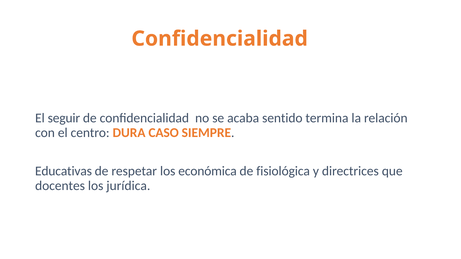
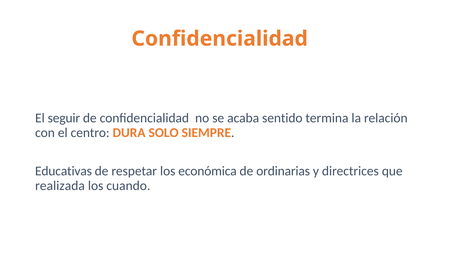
CASO: CASO -> SOLO
fisiológica: fisiológica -> ordinarias
docentes: docentes -> realizada
jurídica: jurídica -> cuando
